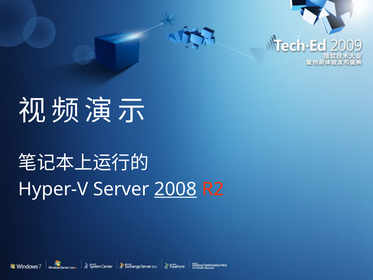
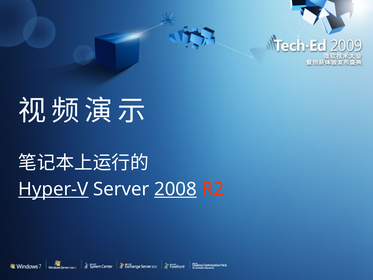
Hyper-V underline: none -> present
